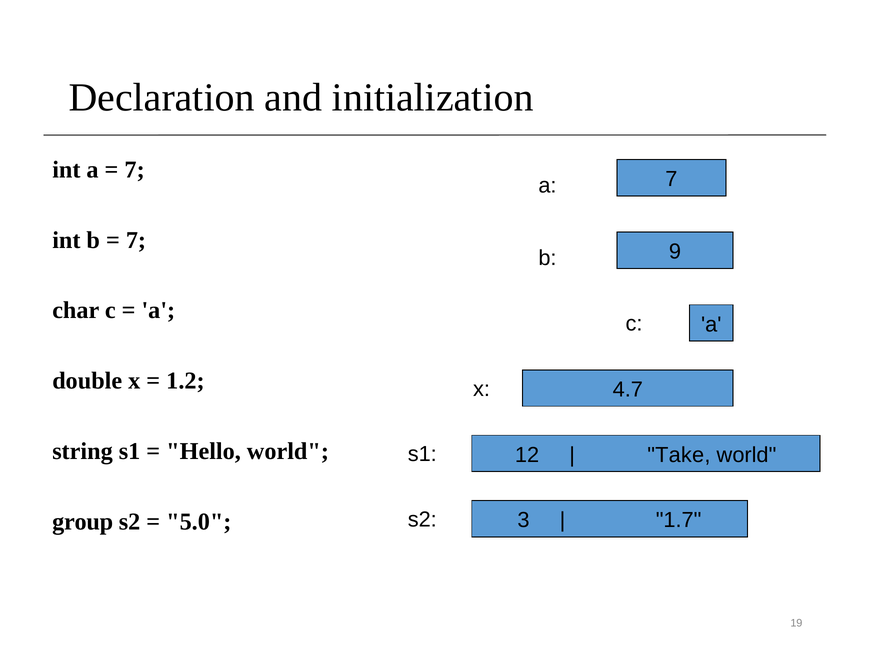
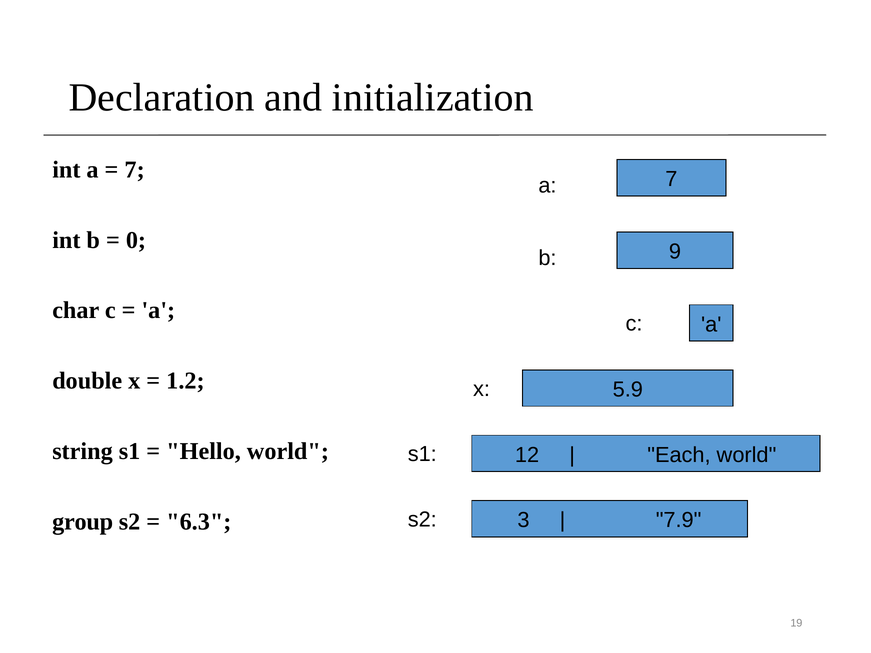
7 at (136, 240): 7 -> 0
4.7: 4.7 -> 5.9
Take: Take -> Each
1.7: 1.7 -> 7.9
5.0: 5.0 -> 6.3
